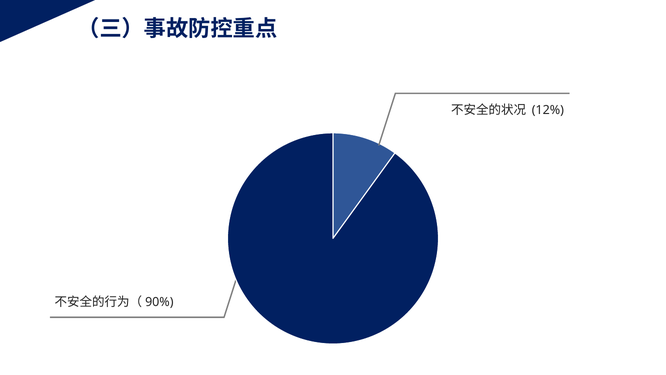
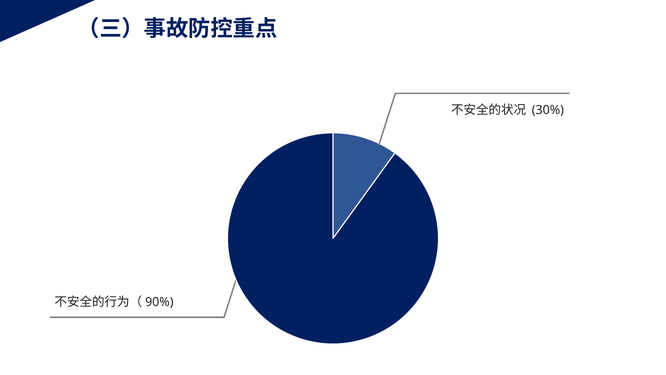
12%: 12% -> 30%
